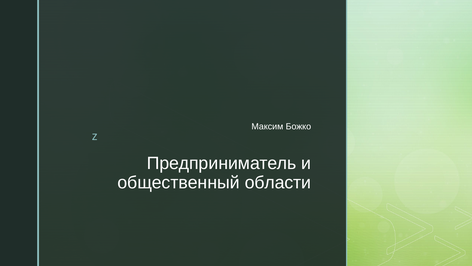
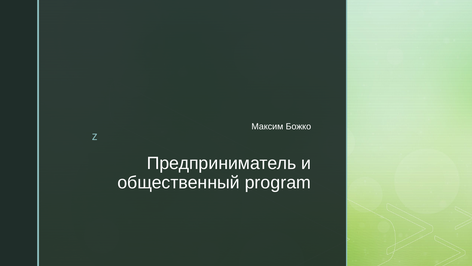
области: области -> program
